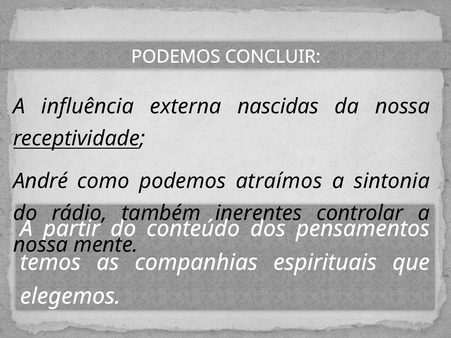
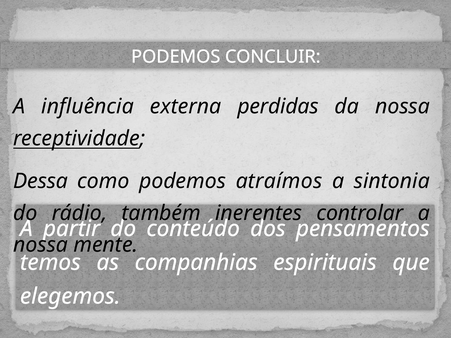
nascidas: nascidas -> perdidas
André: André -> Dessa
